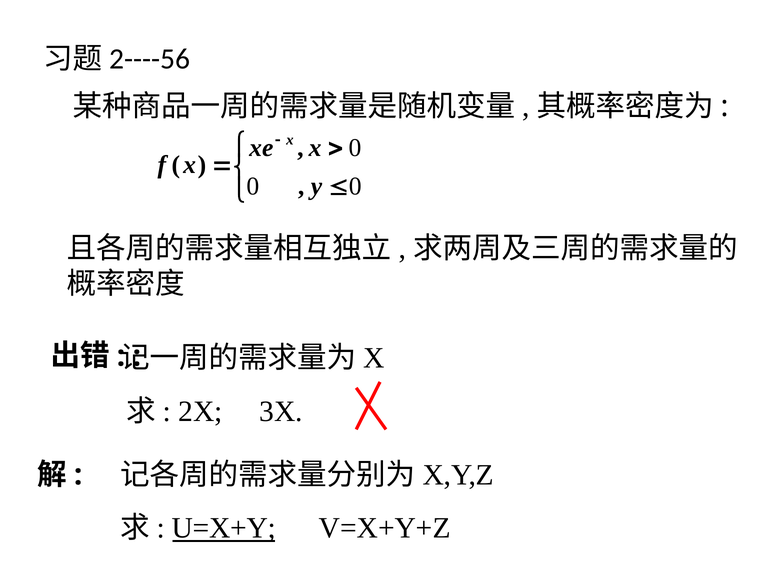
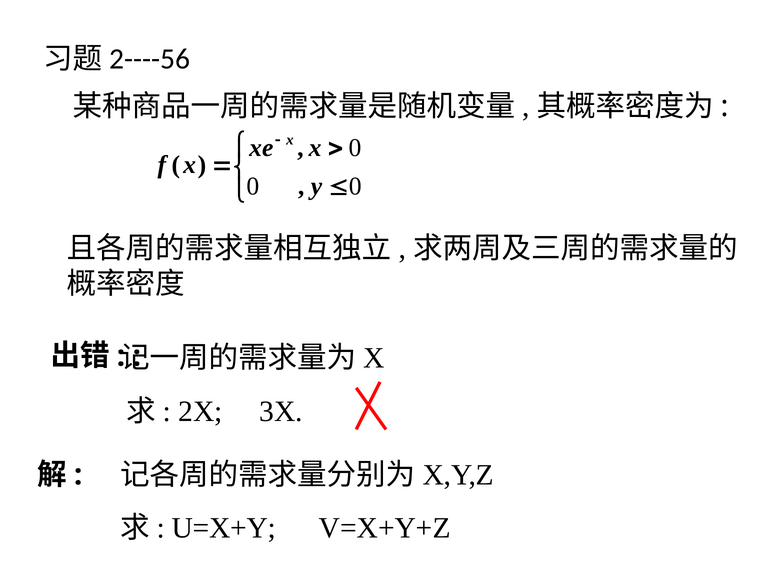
U=X+Y underline: present -> none
